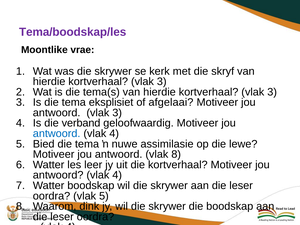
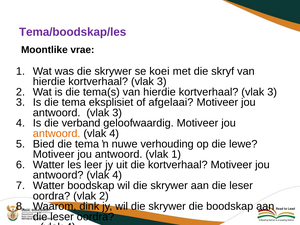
kerk: kerk -> koei
antwoord at (57, 134) colour: blue -> orange
assimilasie: assimilasie -> verhouding
vlak 8: 8 -> 1
vlak 5: 5 -> 2
